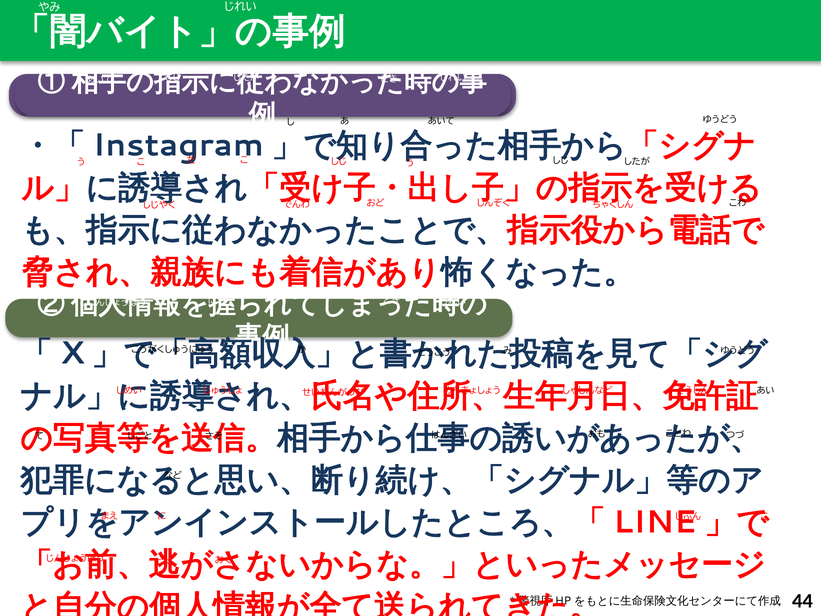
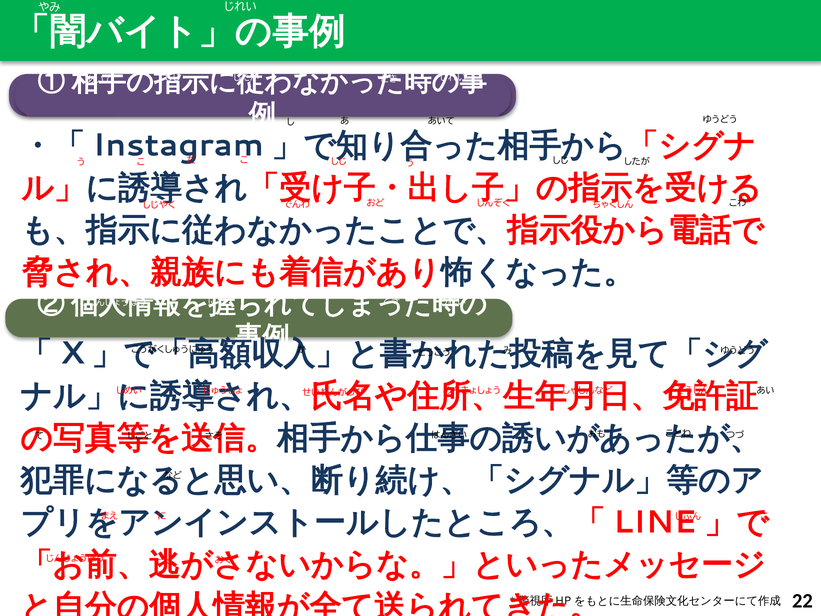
44: 44 -> 22
